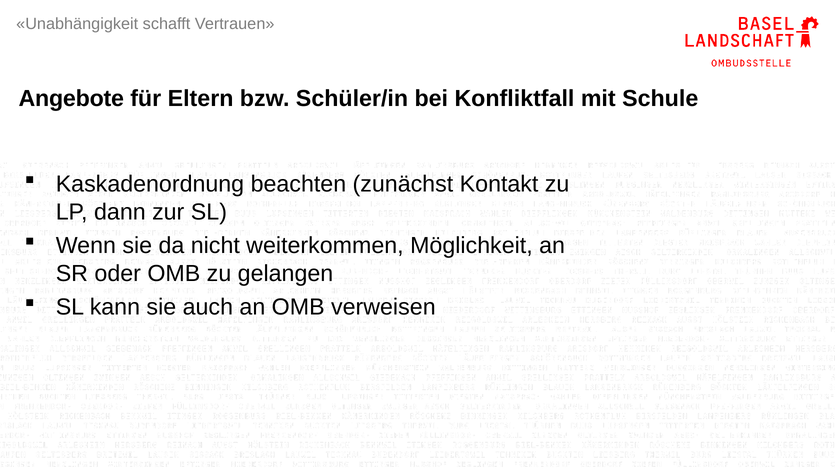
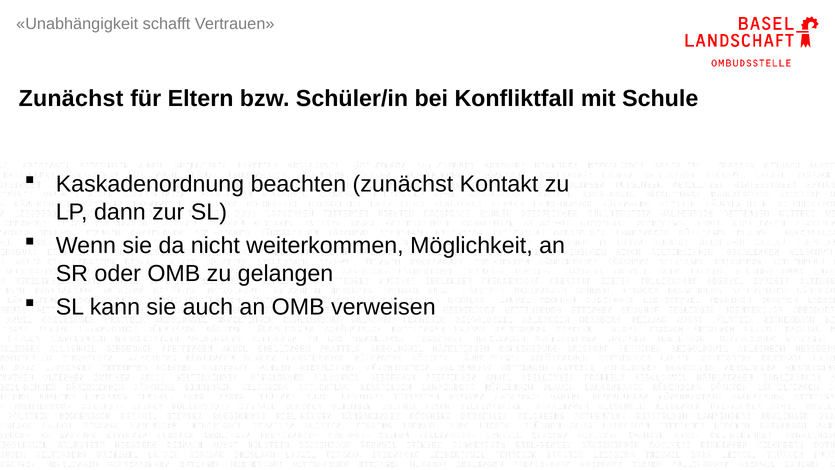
Angebote at (71, 99): Angebote -> Zunächst
